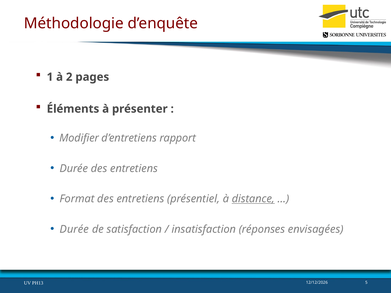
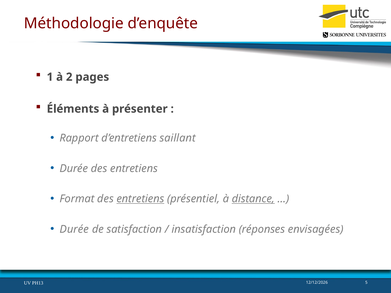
Modifier: Modifier -> Rapport
rapport: rapport -> saillant
entretiens at (140, 199) underline: none -> present
